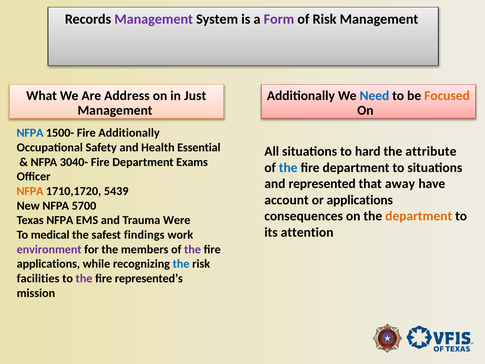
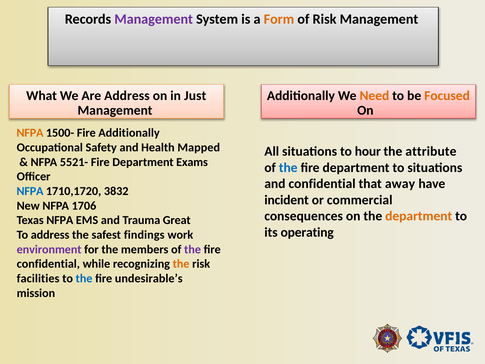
Form colour: purple -> orange
Need colour: blue -> orange
NFPA at (30, 133) colour: blue -> orange
Essential: Essential -> Mapped
hard: hard -> hour
3040-: 3040- -> 5521-
and represented: represented -> confidential
NFPA at (30, 191) colour: orange -> blue
5439: 5439 -> 3832
account: account -> incident
or applications: applications -> commercial
5700: 5700 -> 1706
Were: Were -> Great
attention: attention -> operating
To medical: medical -> address
applications at (48, 264): applications -> confidential
the at (181, 264) colour: blue -> orange
the at (84, 278) colour: purple -> blue
represented’s: represented’s -> undesirable’s
